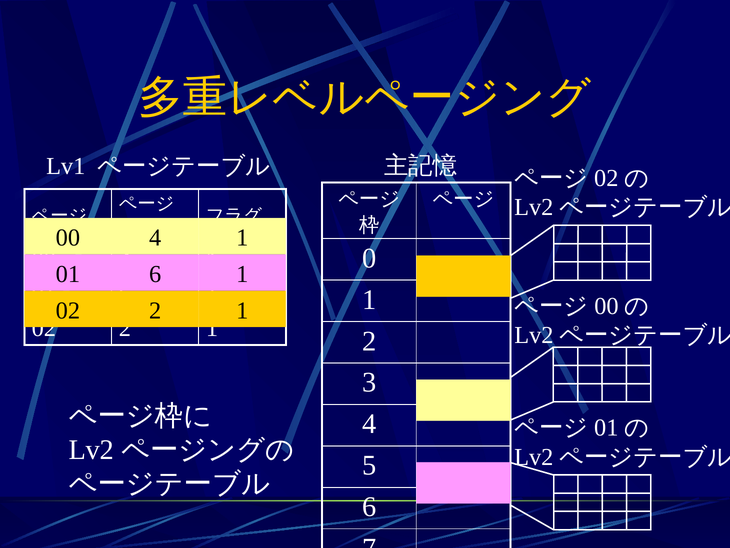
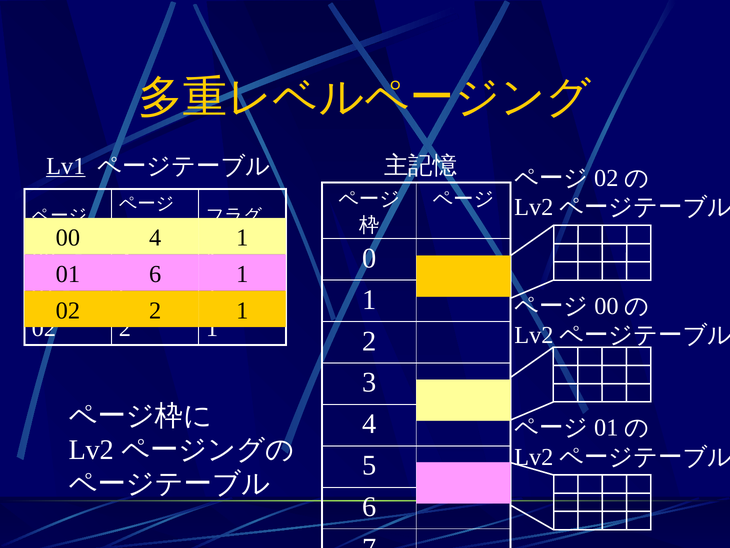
Lv1 underline: none -> present
